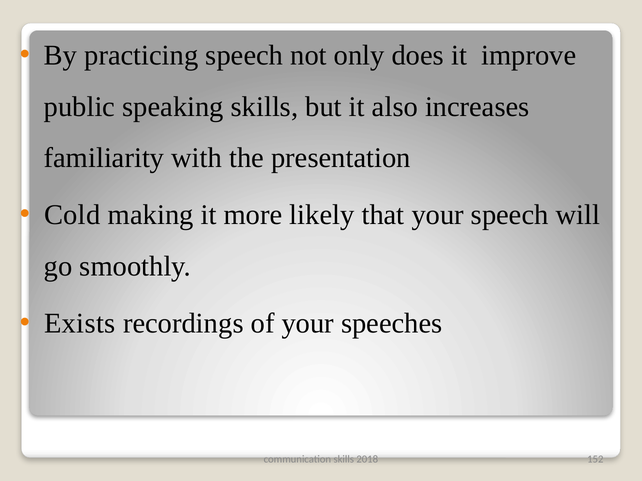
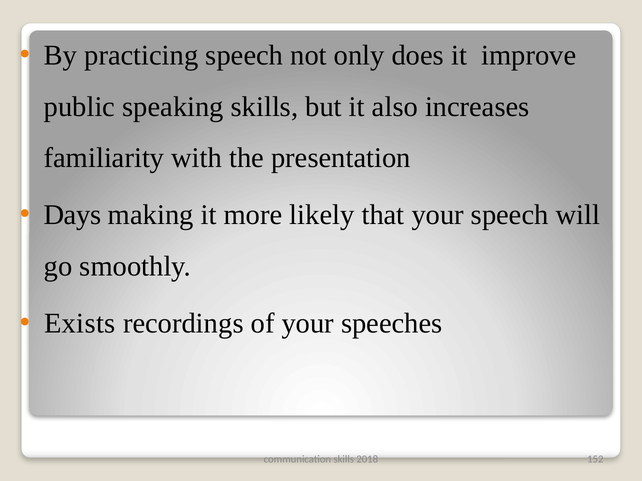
Cold: Cold -> Days
